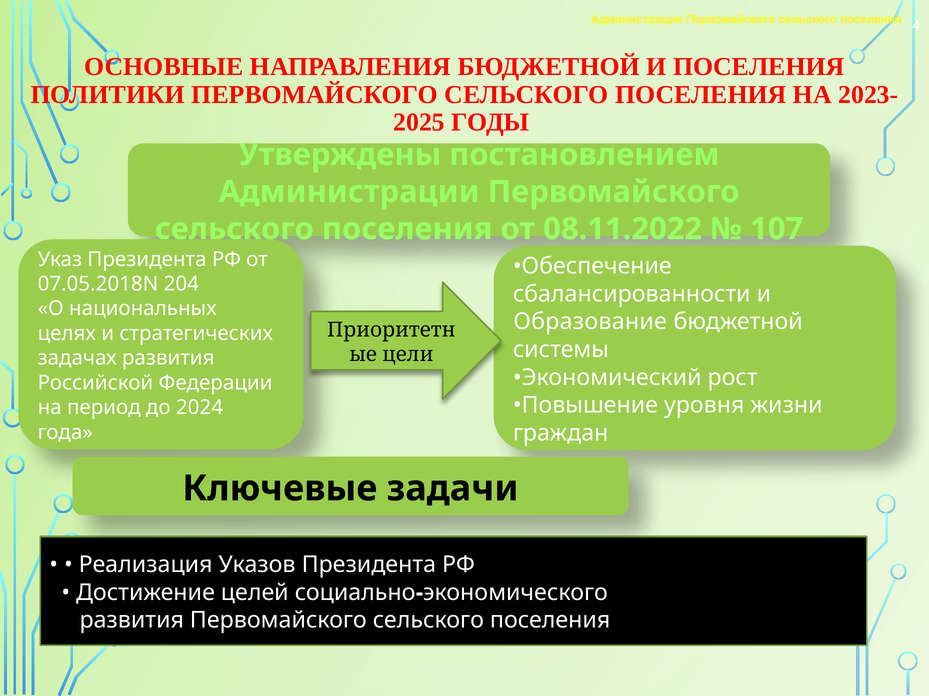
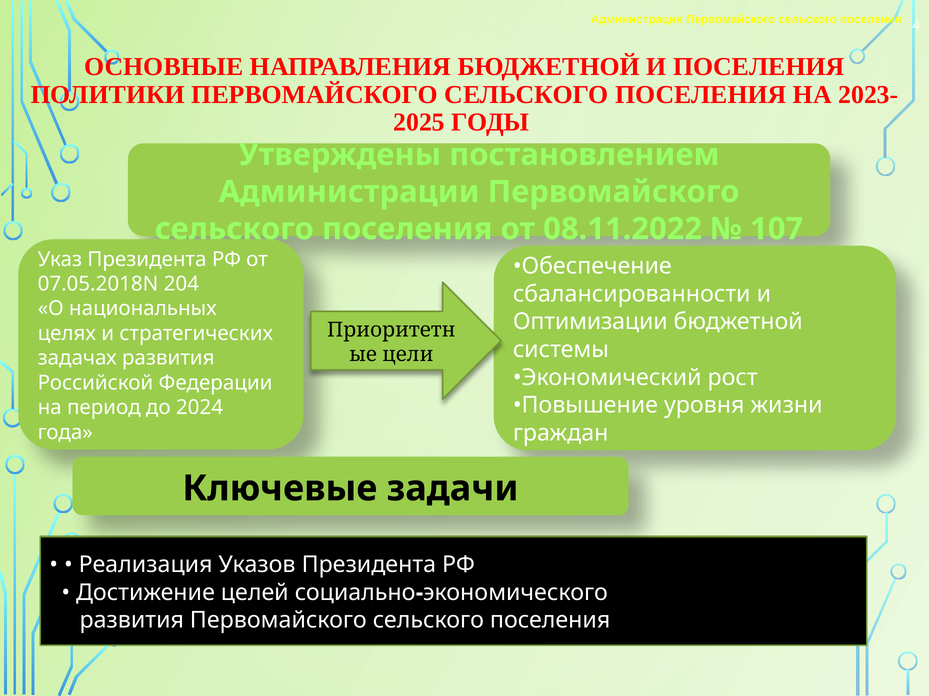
Образование: Образование -> Оптимизации
